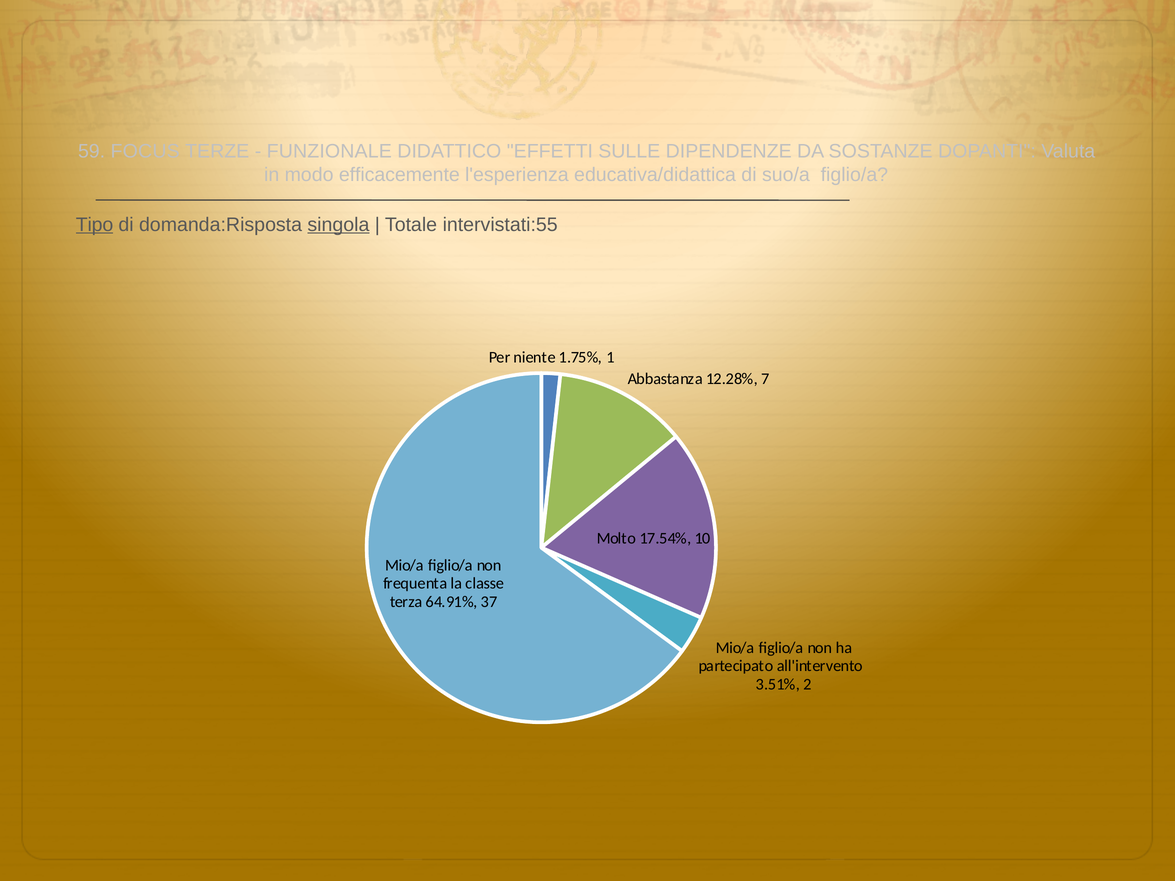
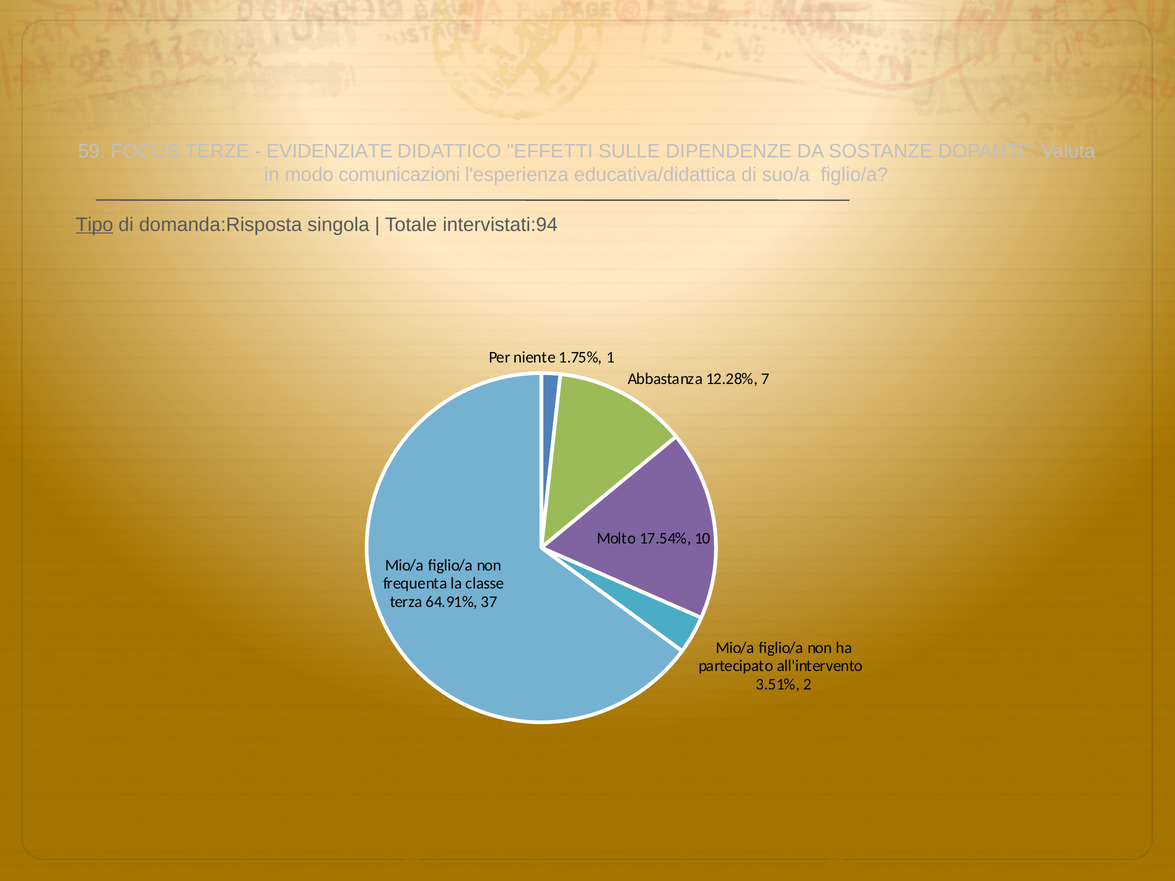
FUNZIONALE: FUNZIONALE -> EVIDENZIATE
efficacemente: efficacemente -> comunicazioni
singola underline: present -> none
intervistati:55: intervistati:55 -> intervistati:94
